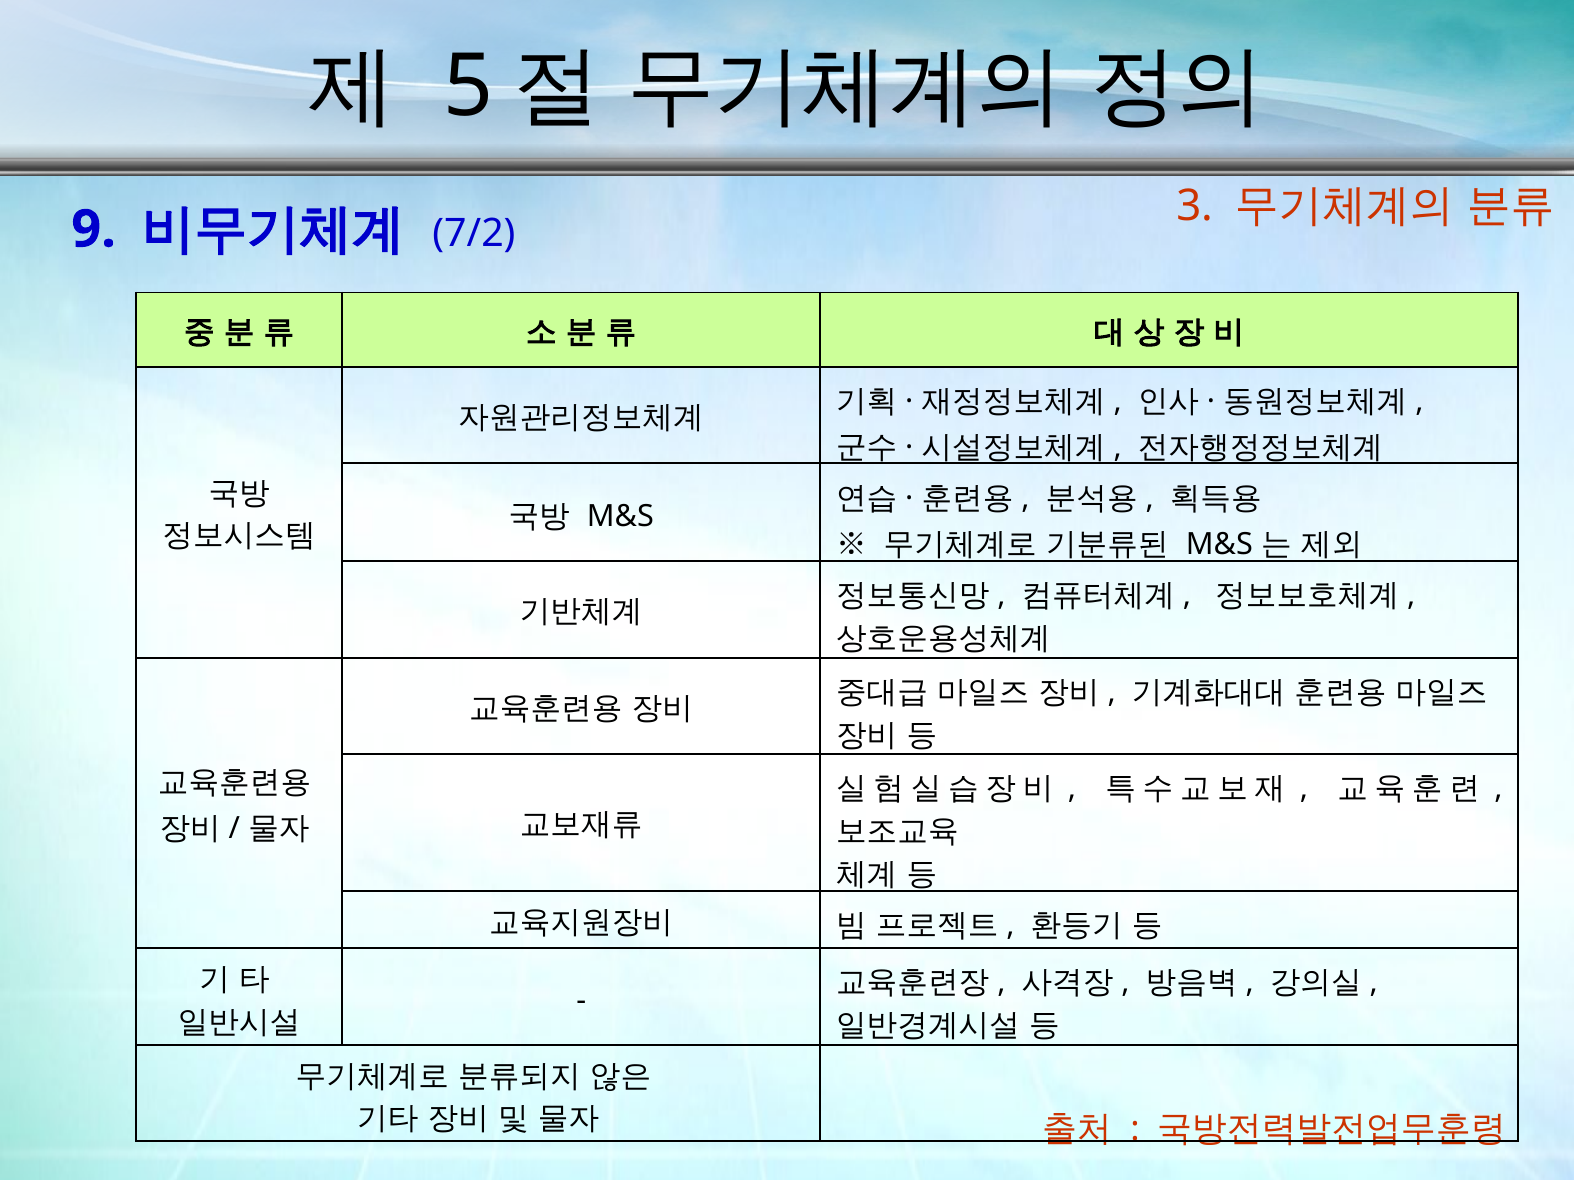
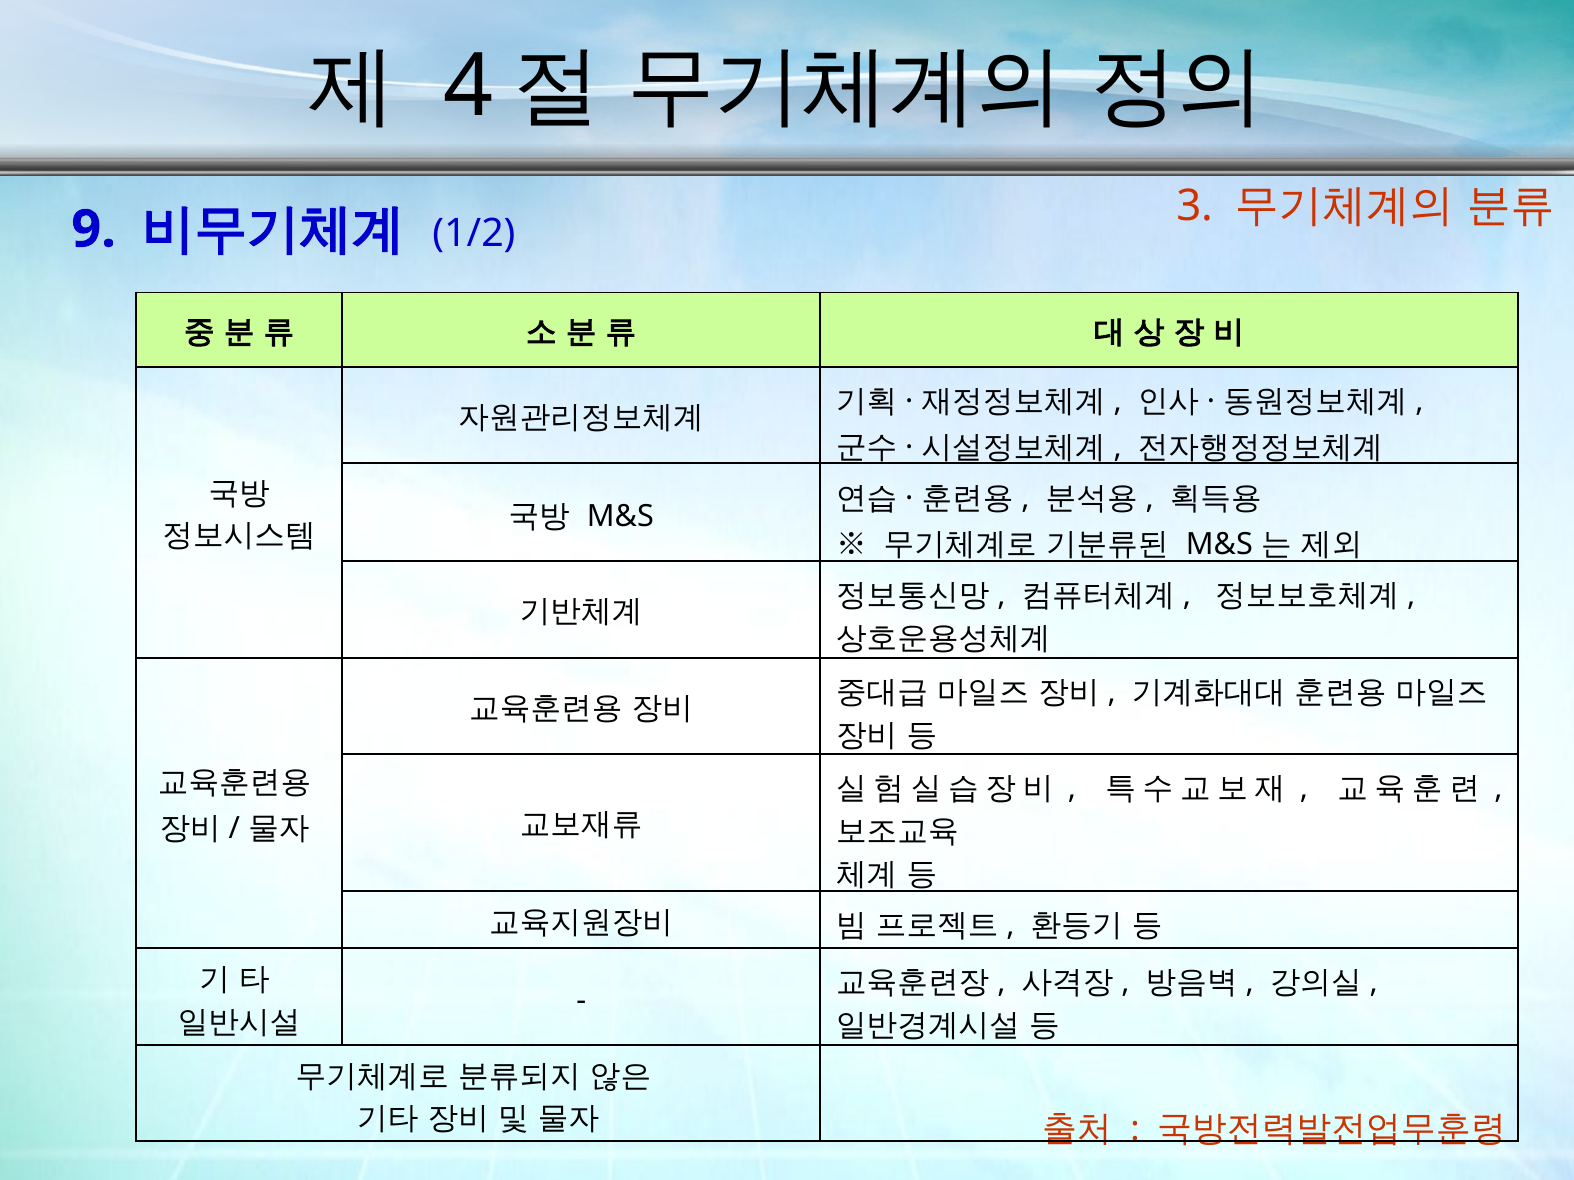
5: 5 -> 4
7/2: 7/2 -> 1/2
